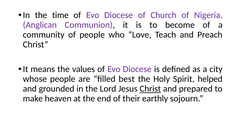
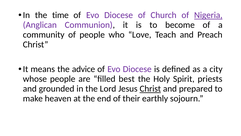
Nigeria underline: none -> present
values: values -> advice
helped: helped -> priests
